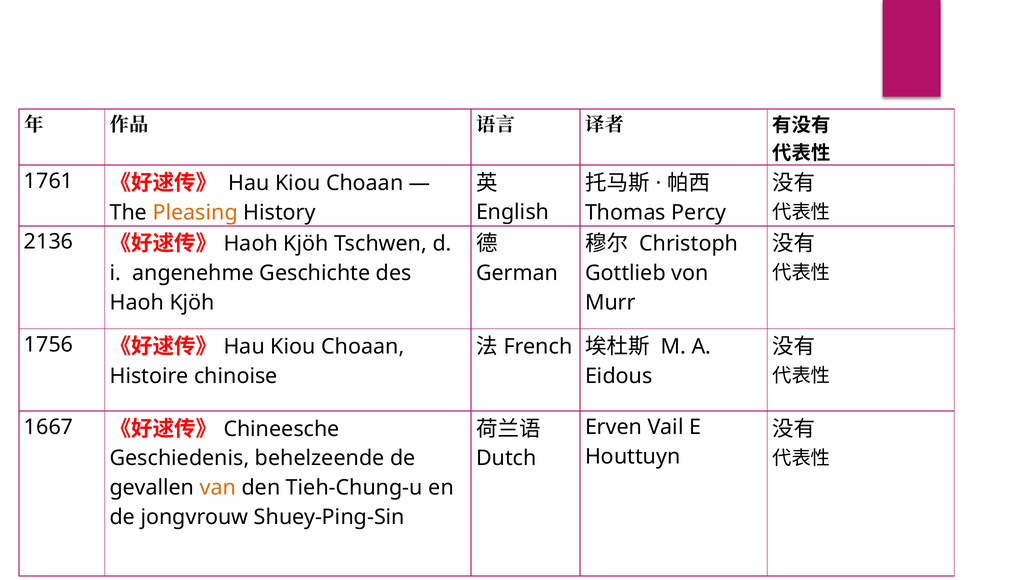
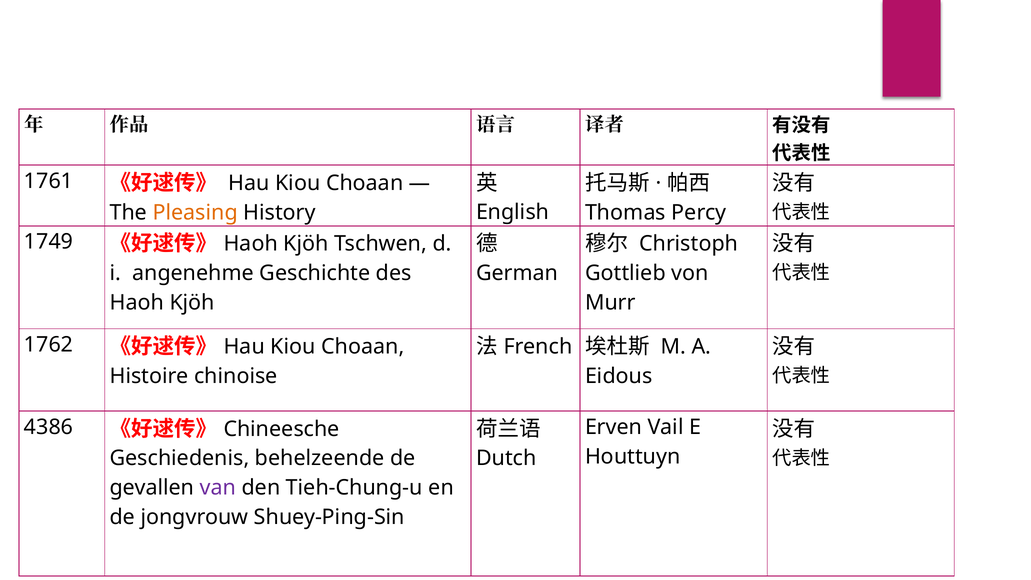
2136: 2136 -> 1749
1756: 1756 -> 1762
1667: 1667 -> 4386
van colour: orange -> purple
